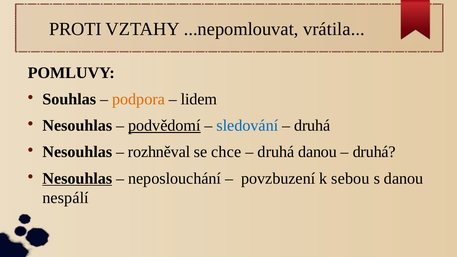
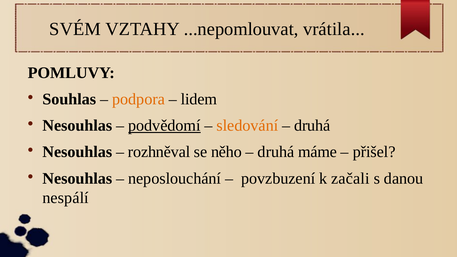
PROTI: PROTI -> SVÉM
sledování colour: blue -> orange
chce: chce -> něho
druhá danou: danou -> máme
druhá at (374, 152): druhá -> přišel
Nesouhlas at (77, 178) underline: present -> none
sebou: sebou -> začali
